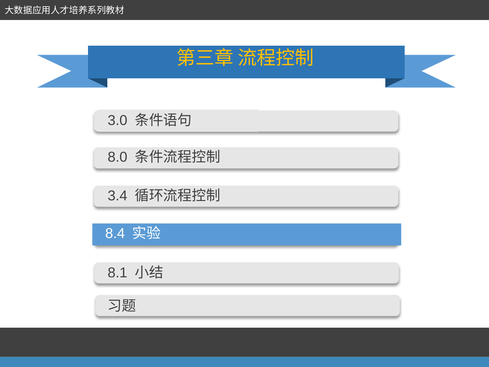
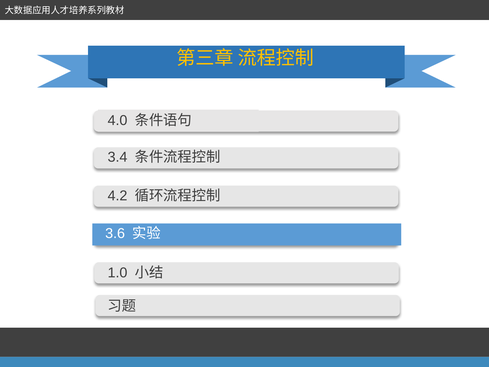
3.0: 3.0 -> 4.0
8.0: 8.0 -> 3.4
3.4: 3.4 -> 4.2
8.4: 8.4 -> 3.6
8.1: 8.1 -> 1.0
